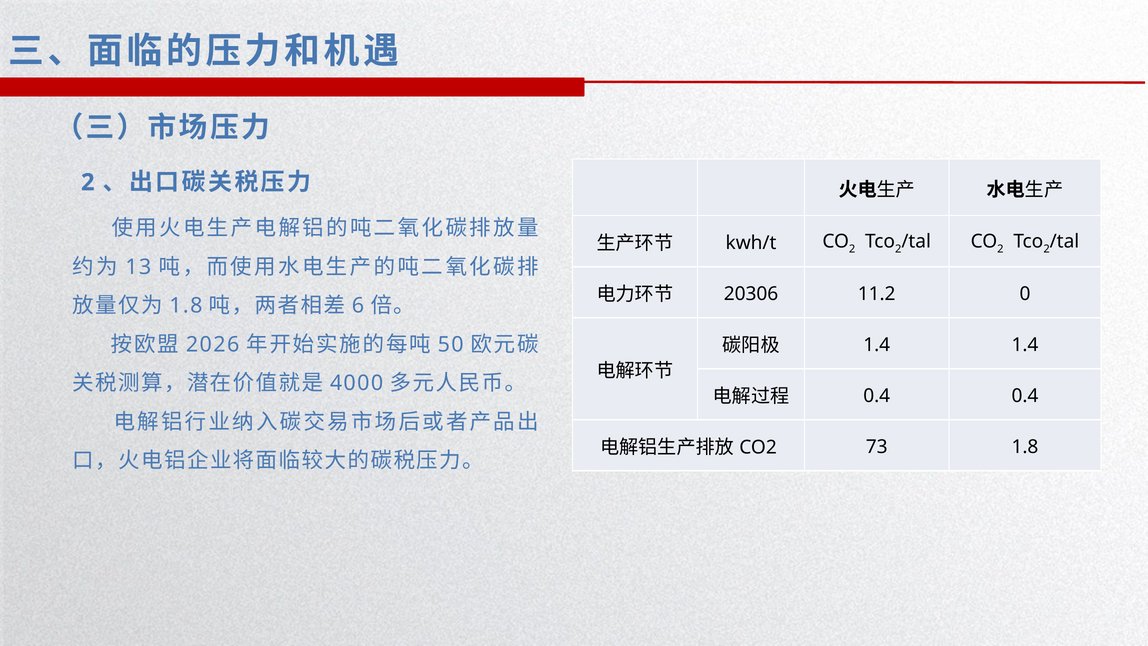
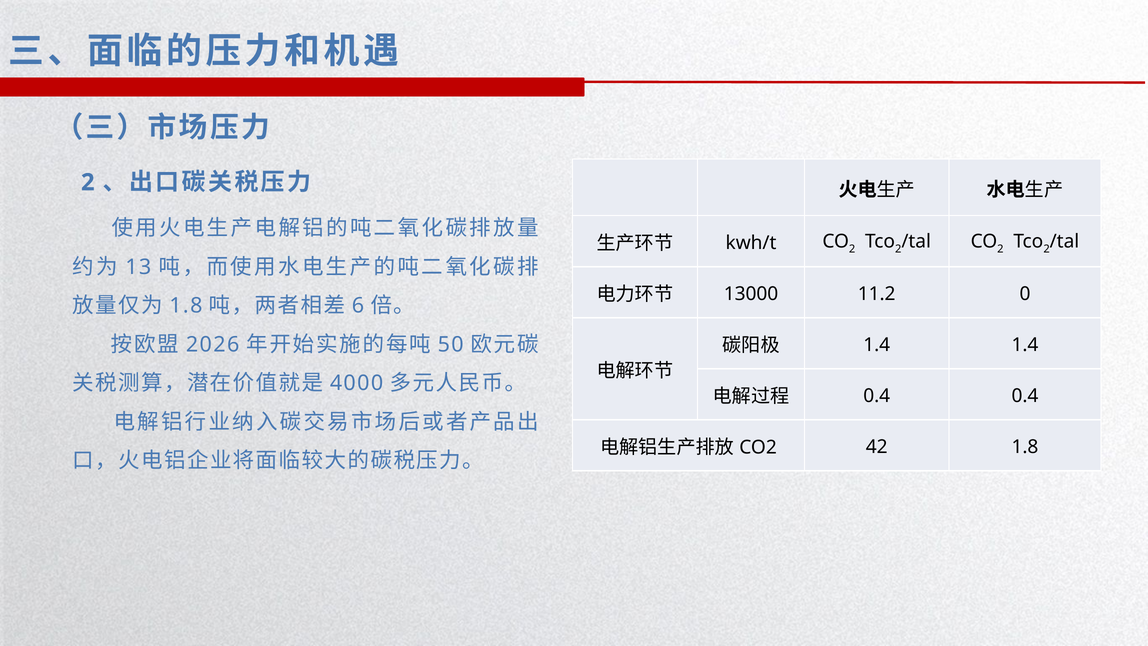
20306: 20306 -> 13000
73: 73 -> 42
